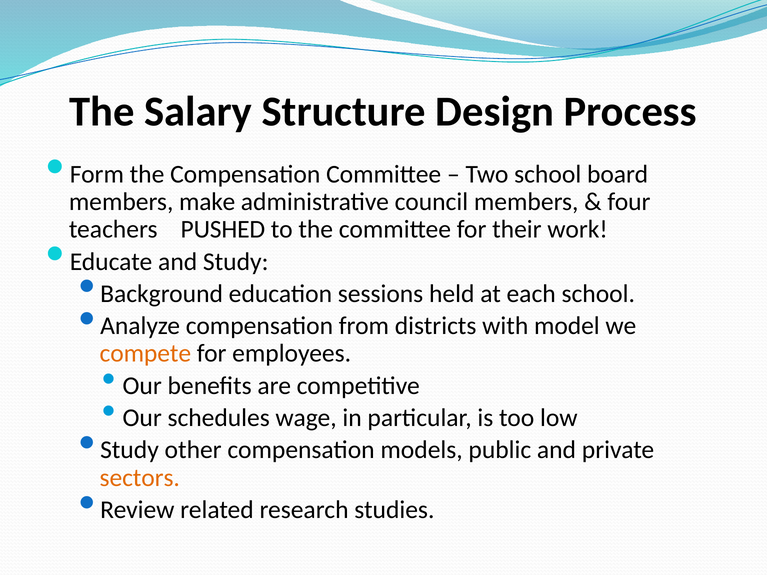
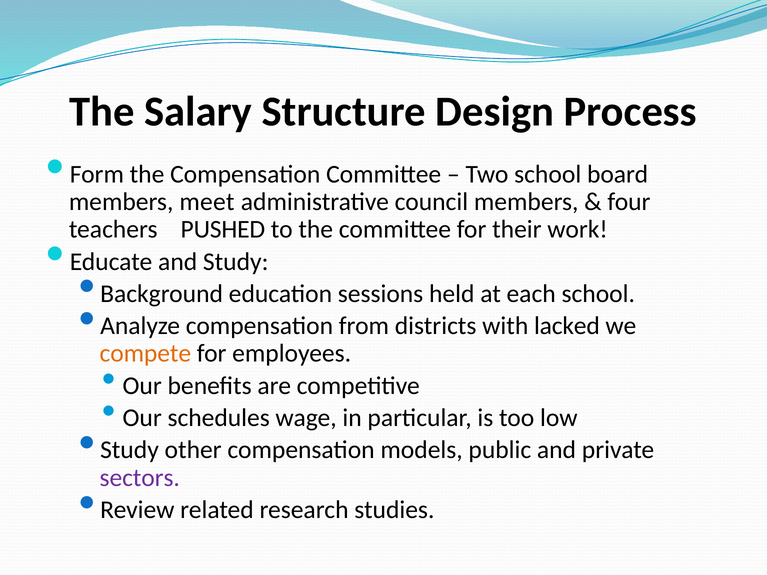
make: make -> meet
model: model -> lacked
sectors colour: orange -> purple
